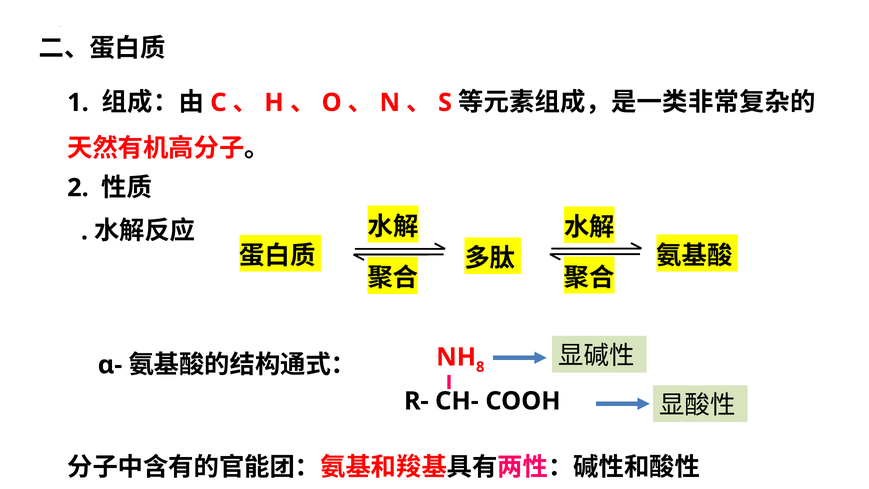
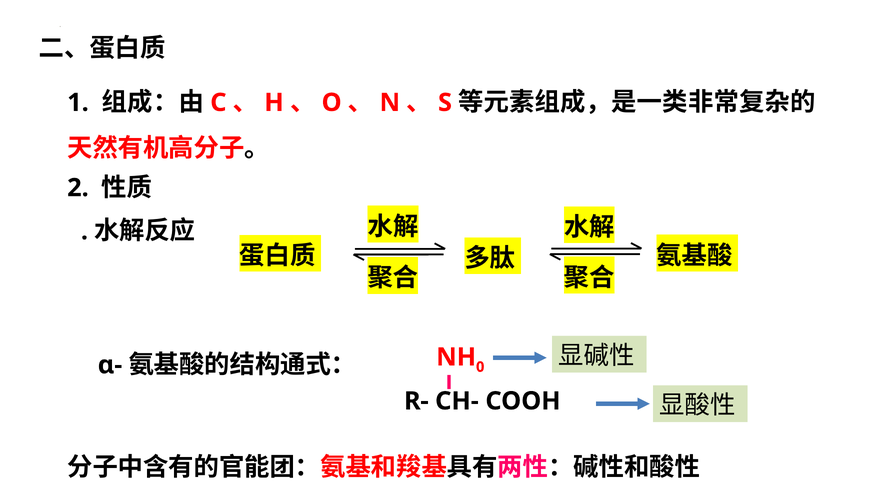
8: 8 -> 0
